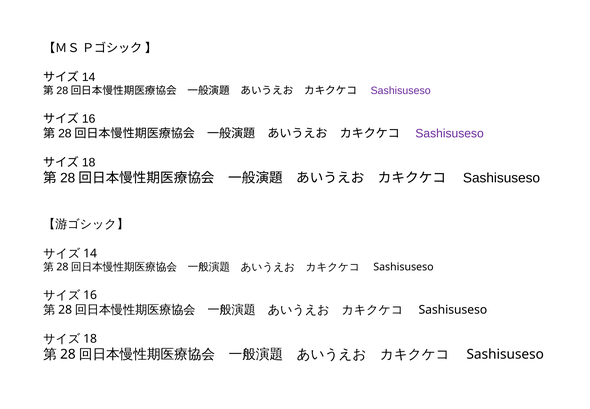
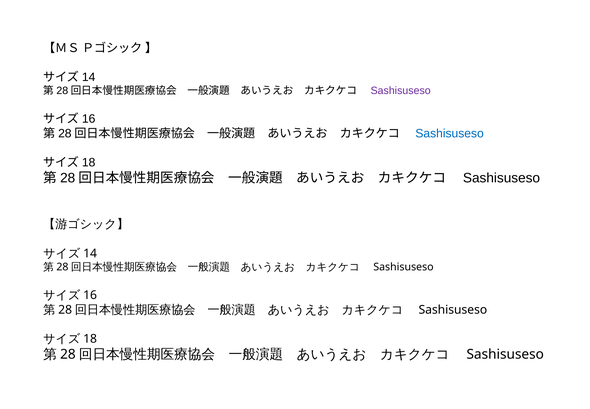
Sashisuseso at (450, 133) colour: purple -> blue
